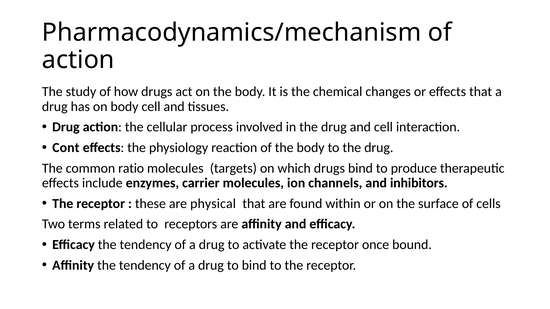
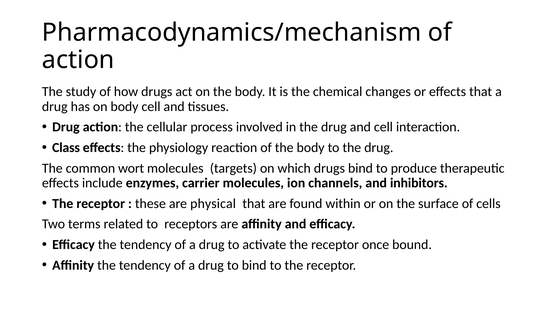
Cont: Cont -> Class
ratio: ratio -> wort
